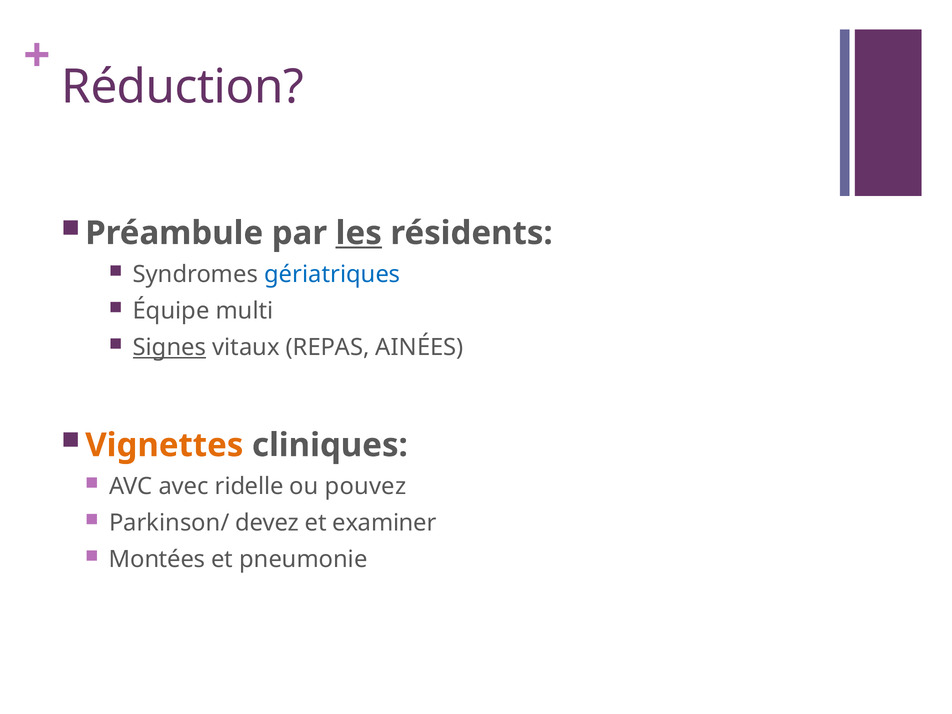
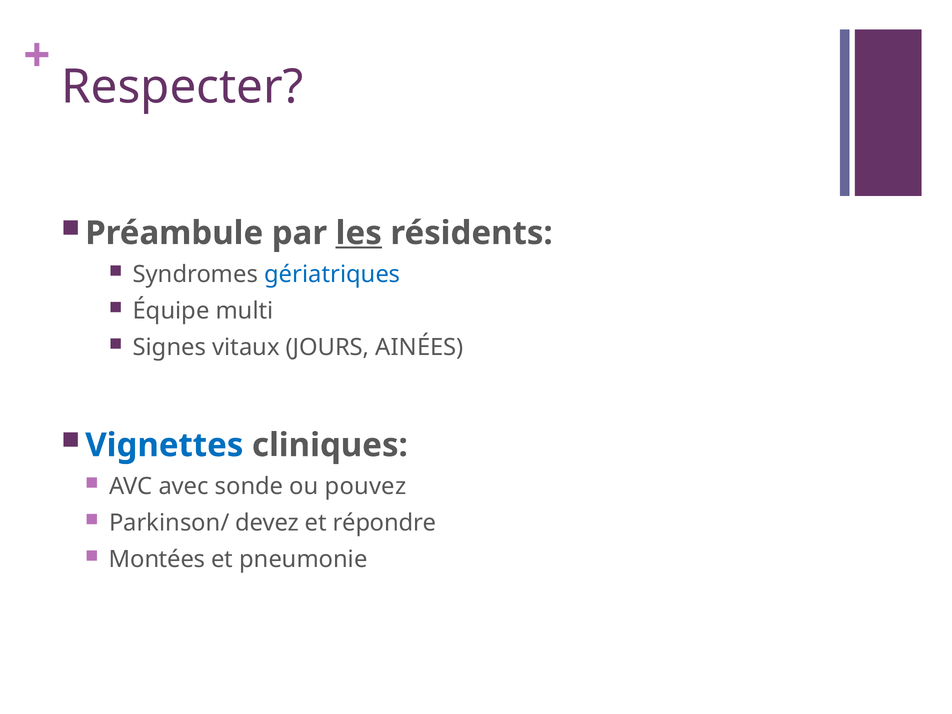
Réduction: Réduction -> Respecter
Signes underline: present -> none
REPAS: REPAS -> JOURS
Vignettes colour: orange -> blue
ridelle: ridelle -> sonde
examiner: examiner -> répondre
